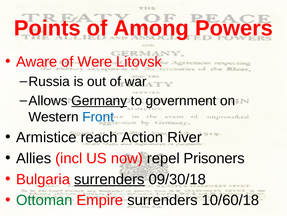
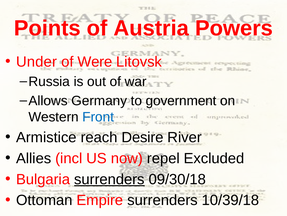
Among: Among -> Austria
Aware: Aware -> Under
Germany underline: present -> none
Action: Action -> Desire
Prisoners: Prisoners -> Excluded
Ottoman colour: green -> black
10/60/18: 10/60/18 -> 10/39/18
